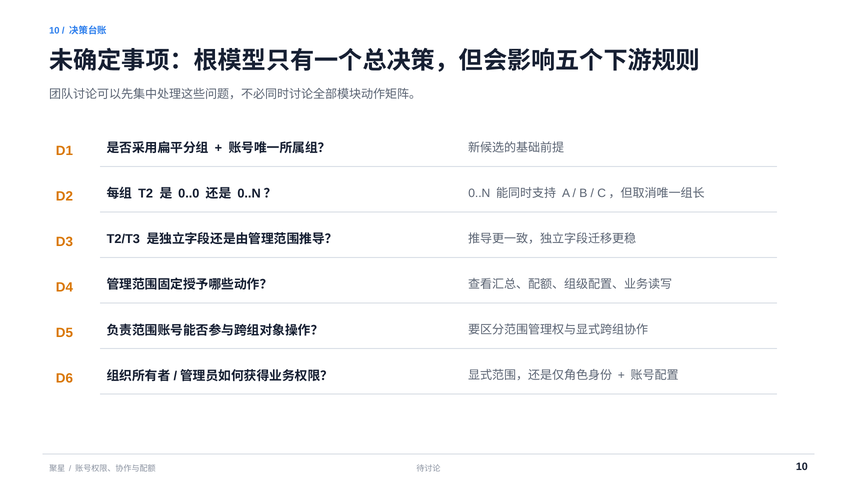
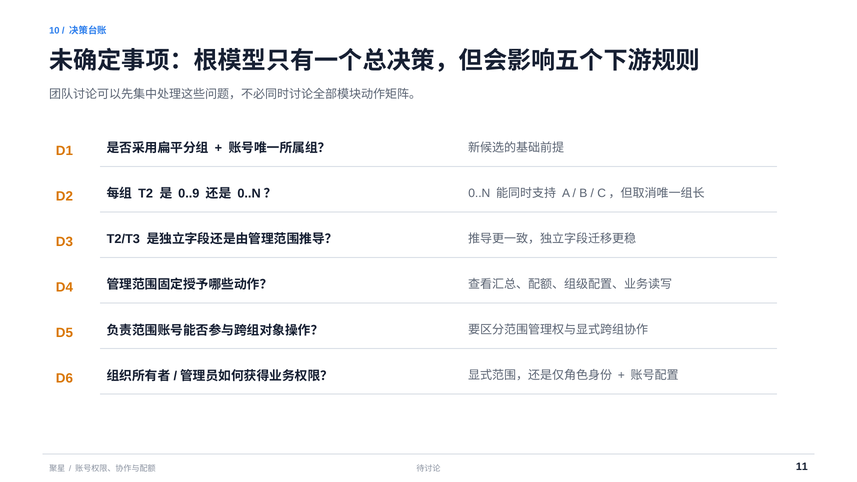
0..0: 0..0 -> 0..9
10 at (802, 467): 10 -> 11
